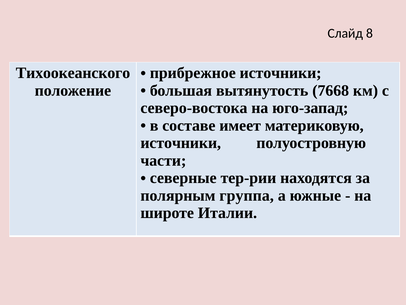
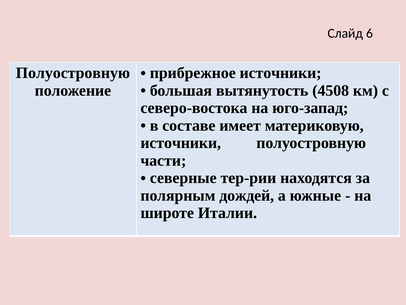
8: 8 -> 6
Тихоокеанского at (73, 73): Тихоокеанского -> Полуостровную
7668: 7668 -> 4508
группа: группа -> дождей
